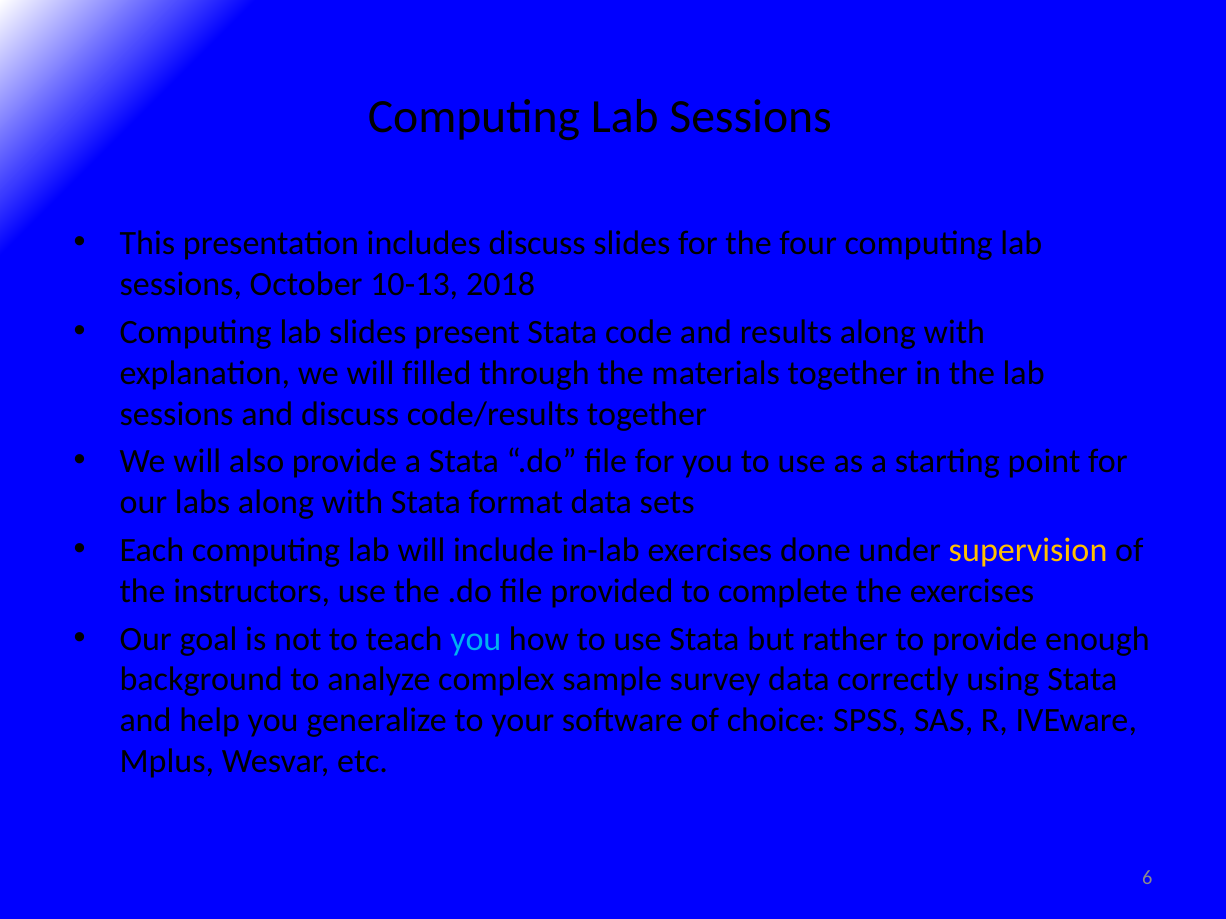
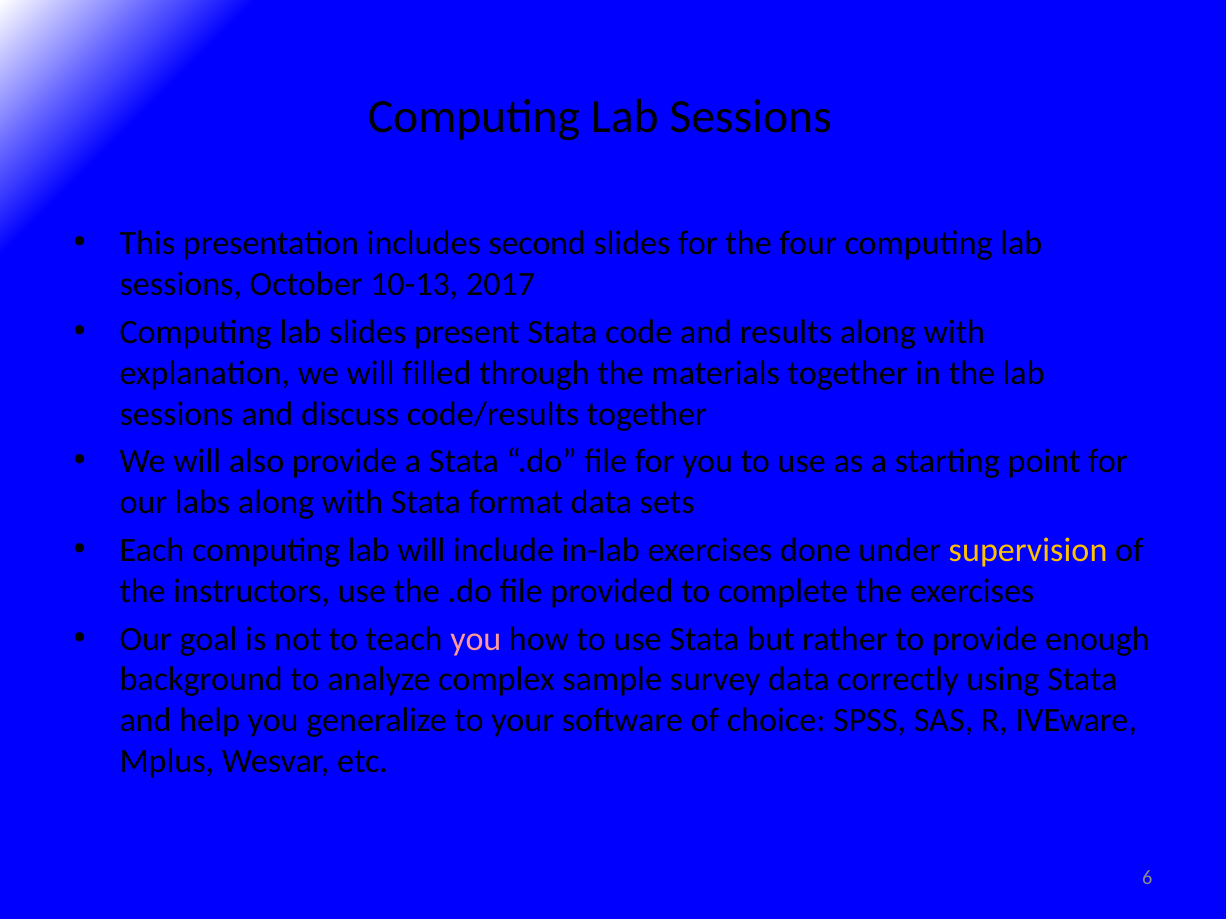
includes discuss: discuss -> second
2018: 2018 -> 2017
you at (476, 639) colour: light blue -> pink
